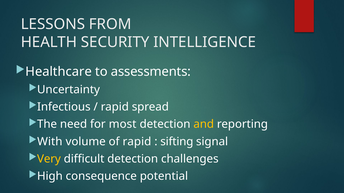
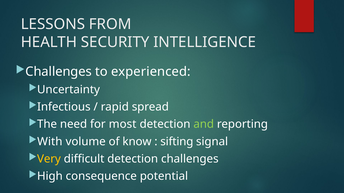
Healthcare at (59, 72): Healthcare -> Challenges
assessments: assessments -> experienced
and colour: yellow -> light green
of rapid: rapid -> know
